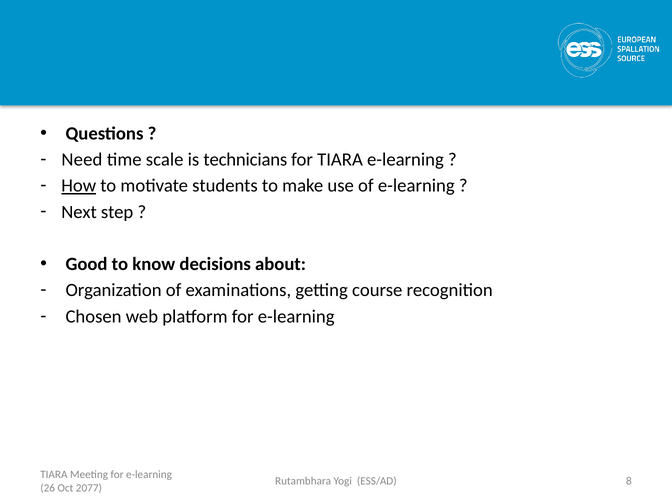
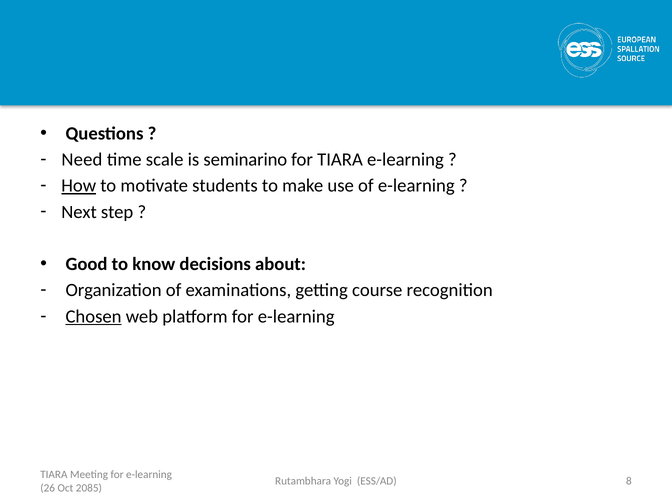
technicians: technicians -> seminarino
Chosen underline: none -> present
2077: 2077 -> 2085
